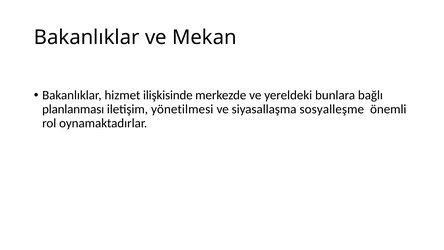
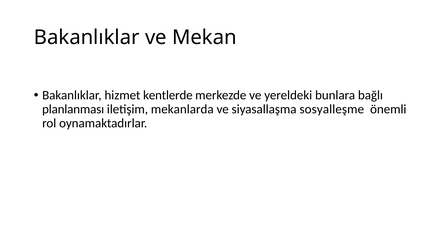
ilişkisinde: ilişkisinde -> kentlerde
yönetilmesi: yönetilmesi -> mekanlarda
